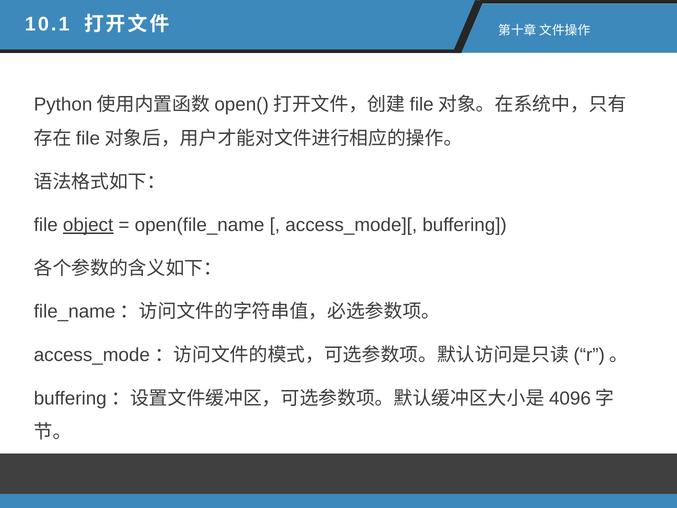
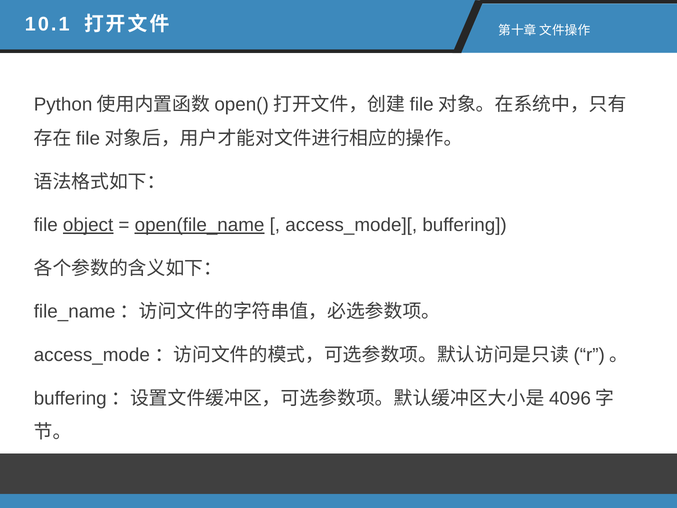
open(file_name underline: none -> present
